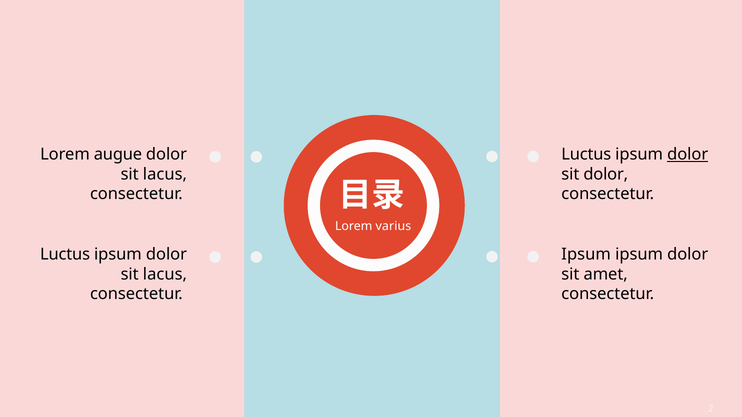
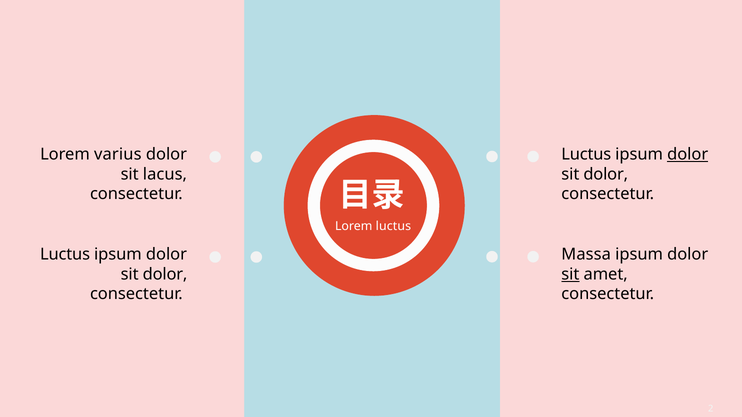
augue: augue -> varius
Lorem varius: varius -> luctus
Ipsum at (586, 255): Ipsum -> Massa
lacus at (165, 275): lacus -> dolor
sit at (570, 275) underline: none -> present
